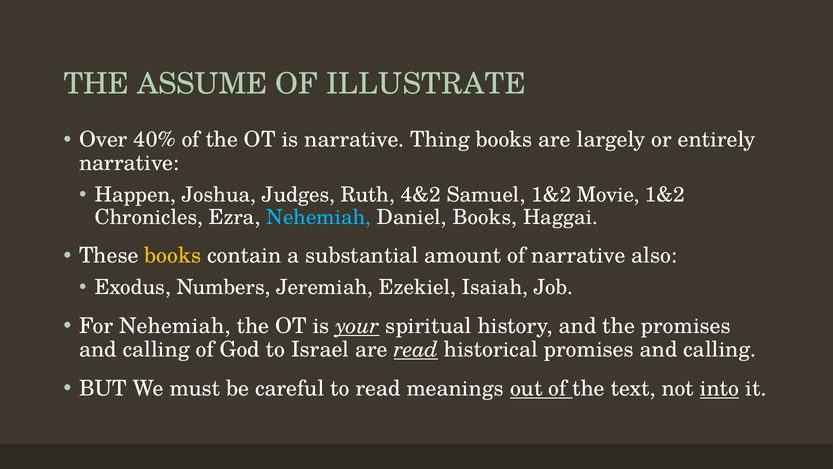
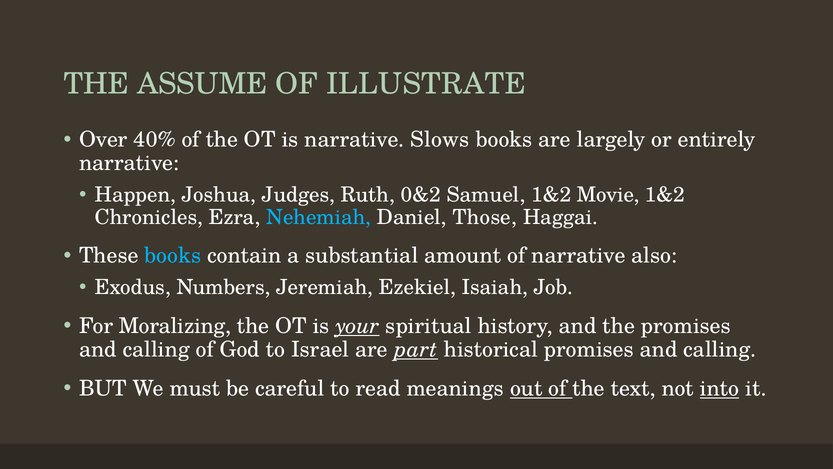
Thing: Thing -> Slows
4&2: 4&2 -> 0&2
Daniel Books: Books -> Those
books at (173, 256) colour: yellow -> light blue
For Nehemiah: Nehemiah -> Moralizing
are read: read -> part
